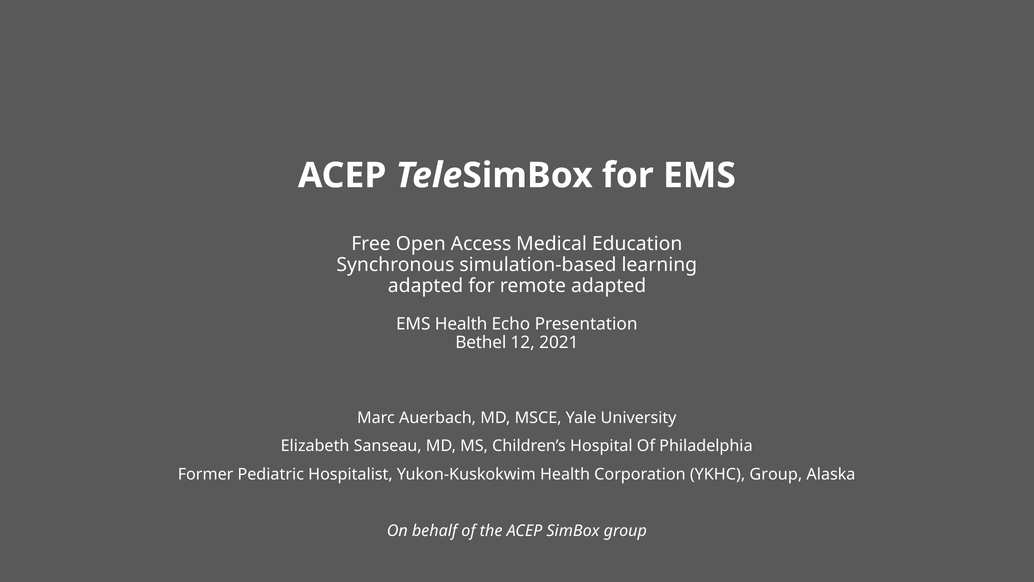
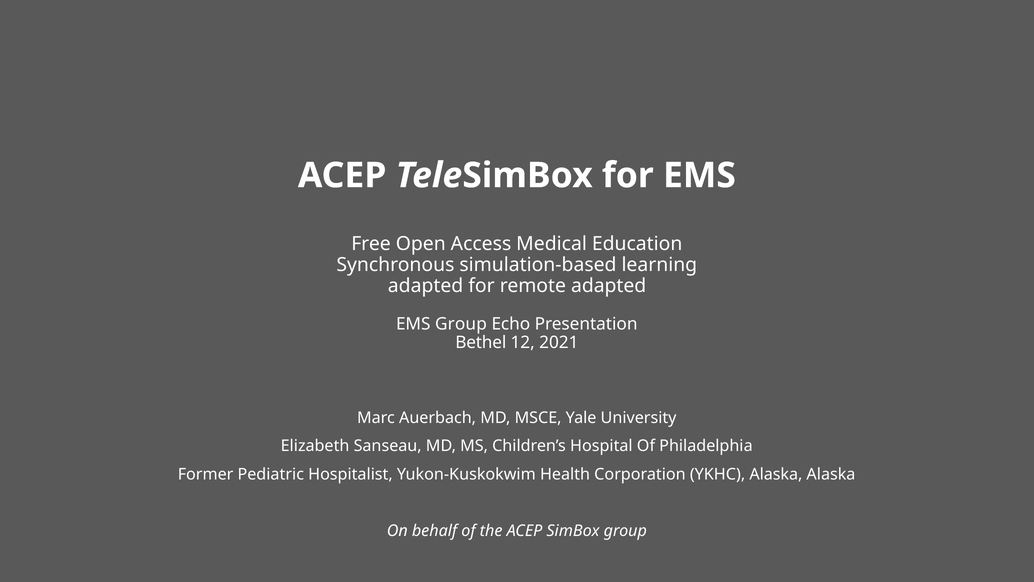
EMS Health: Health -> Group
YKHC Group: Group -> Alaska
